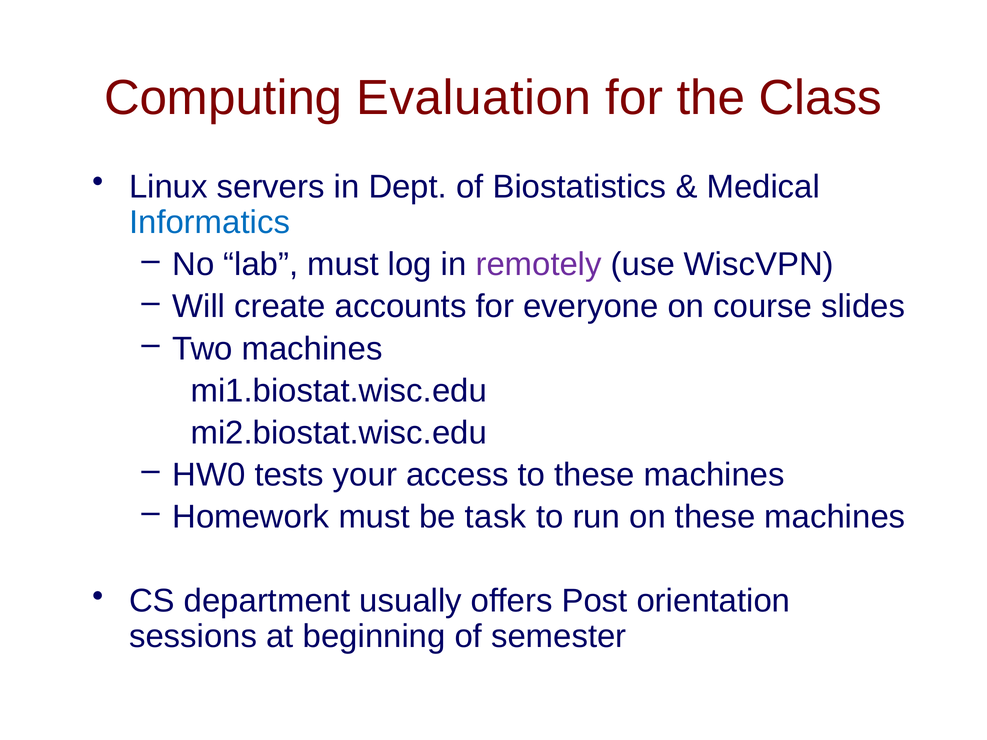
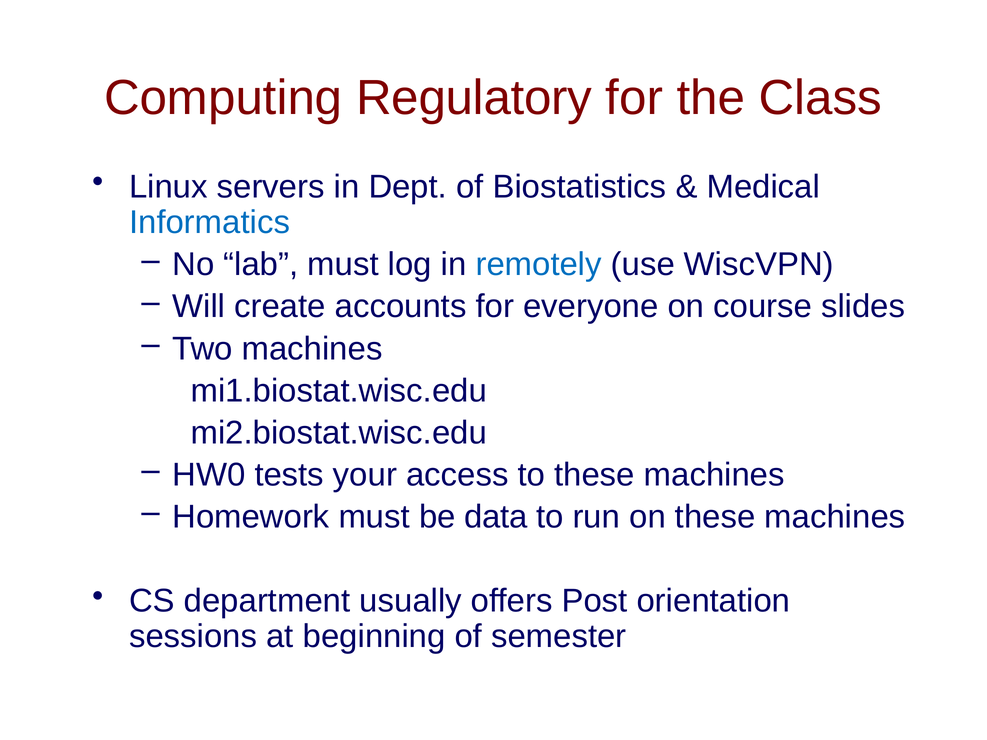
Evaluation: Evaluation -> Regulatory
remotely colour: purple -> blue
task: task -> data
